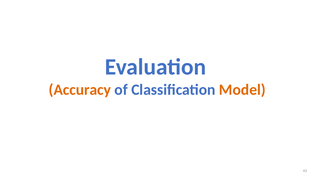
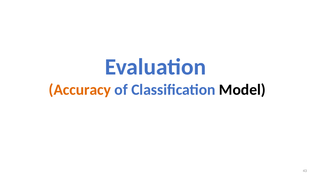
Model colour: orange -> black
